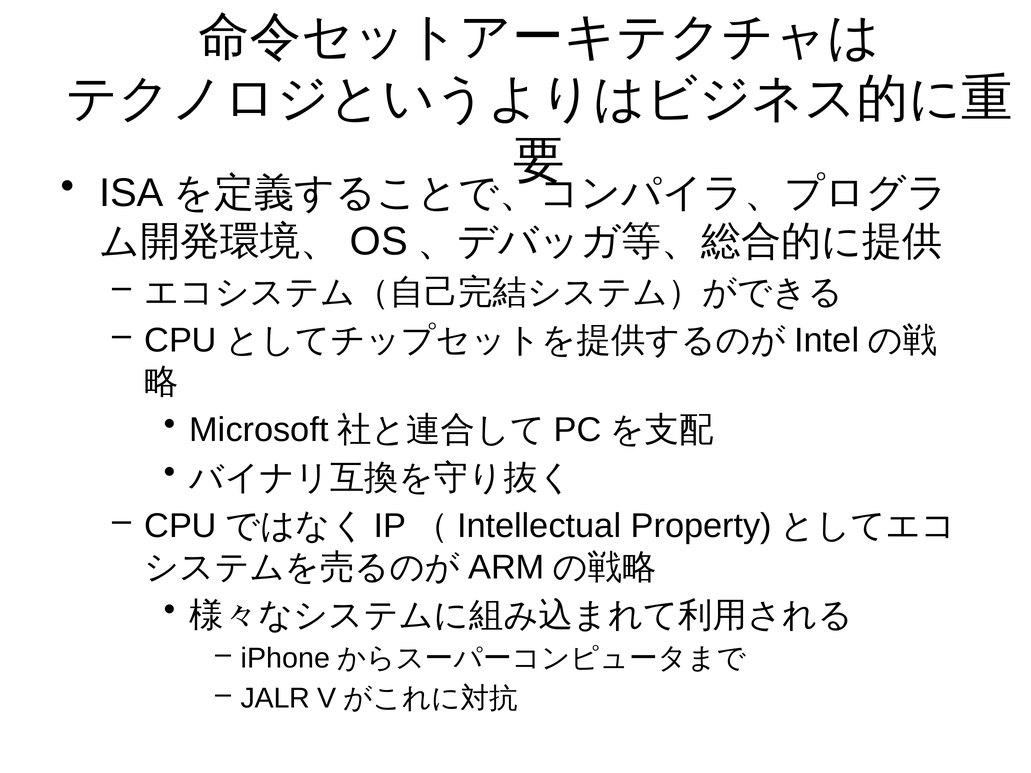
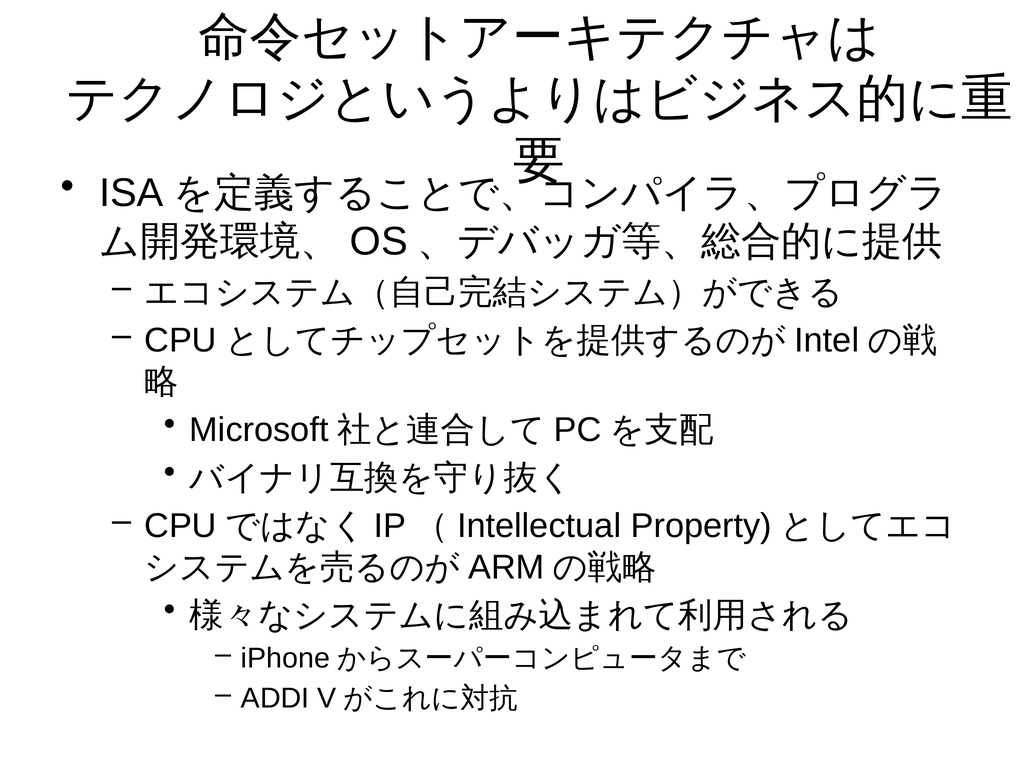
JALR: JALR -> ADDI
